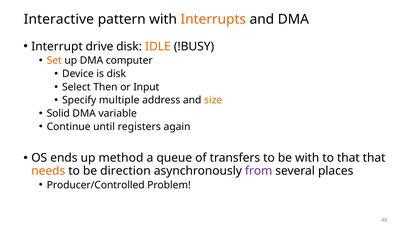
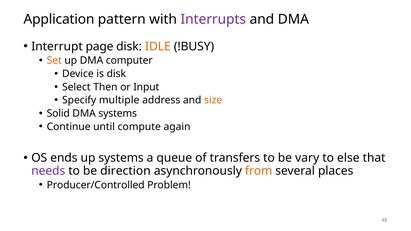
Interactive: Interactive -> Application
Interrupts colour: orange -> purple
drive: drive -> page
DMA variable: variable -> systems
registers: registers -> compute
up method: method -> systems
be with: with -> vary
to that: that -> else
needs colour: orange -> purple
from colour: purple -> orange
